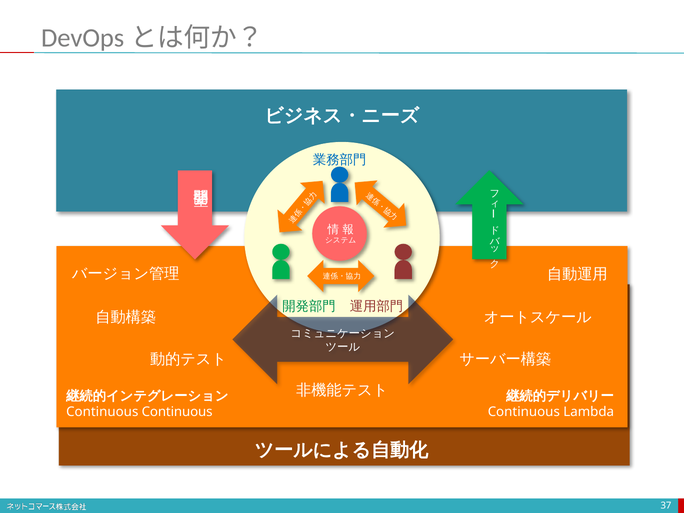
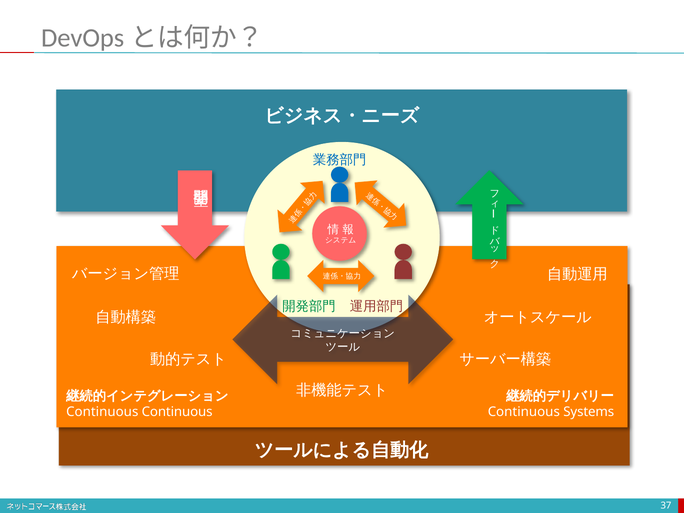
Lambda: Lambda -> Systems
